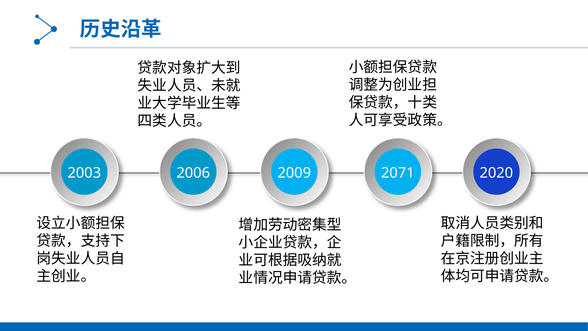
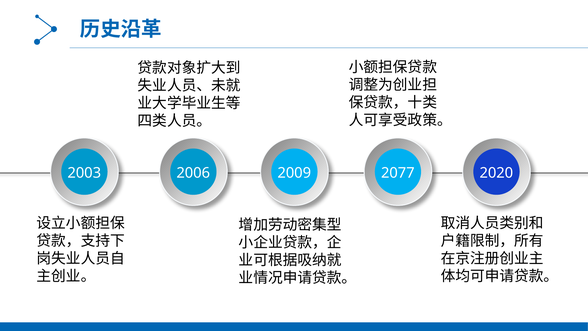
2071: 2071 -> 2077
